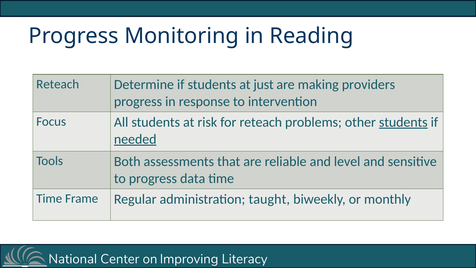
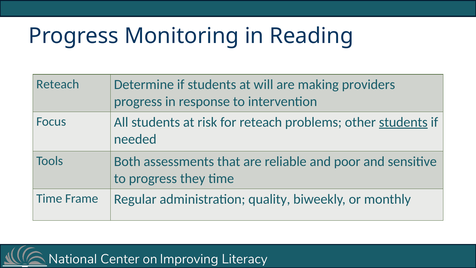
just: just -> will
needed underline: present -> none
level: level -> poor
data: data -> they
taught: taught -> quality
